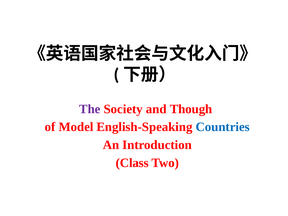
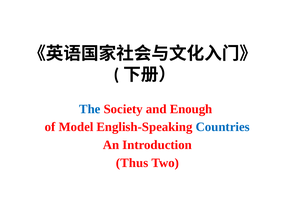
The colour: purple -> blue
Though: Though -> Enough
Class: Class -> Thus
